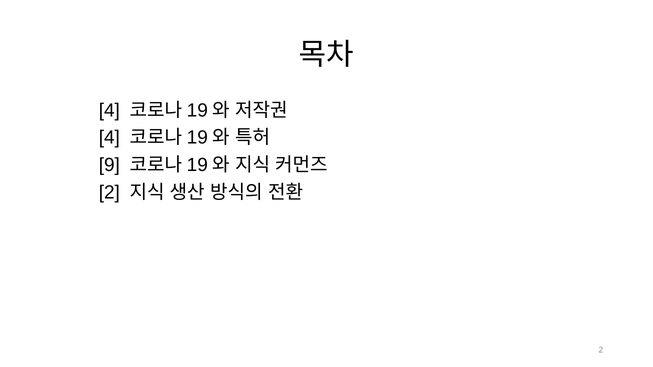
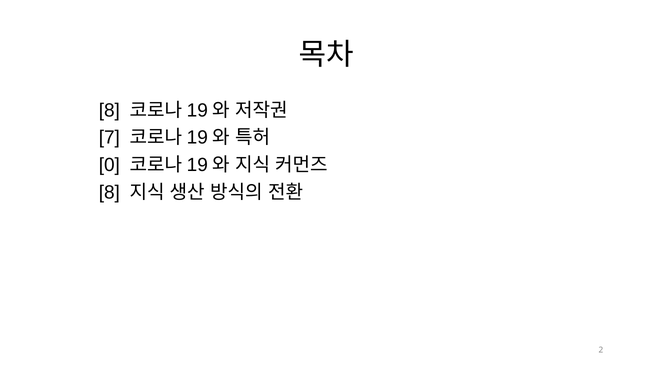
4 at (109, 110): 4 -> 8
4 at (109, 138): 4 -> 7
9: 9 -> 0
2 at (109, 193): 2 -> 8
